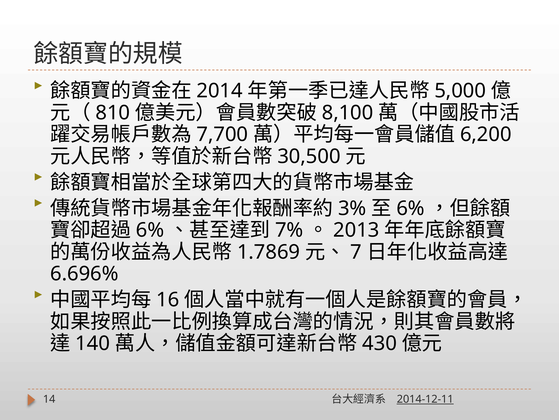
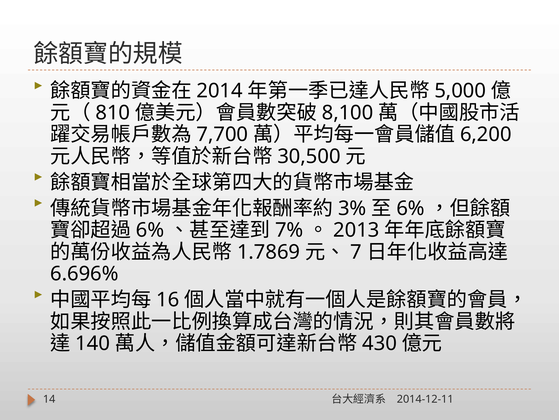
2014-12-11 underline: present -> none
